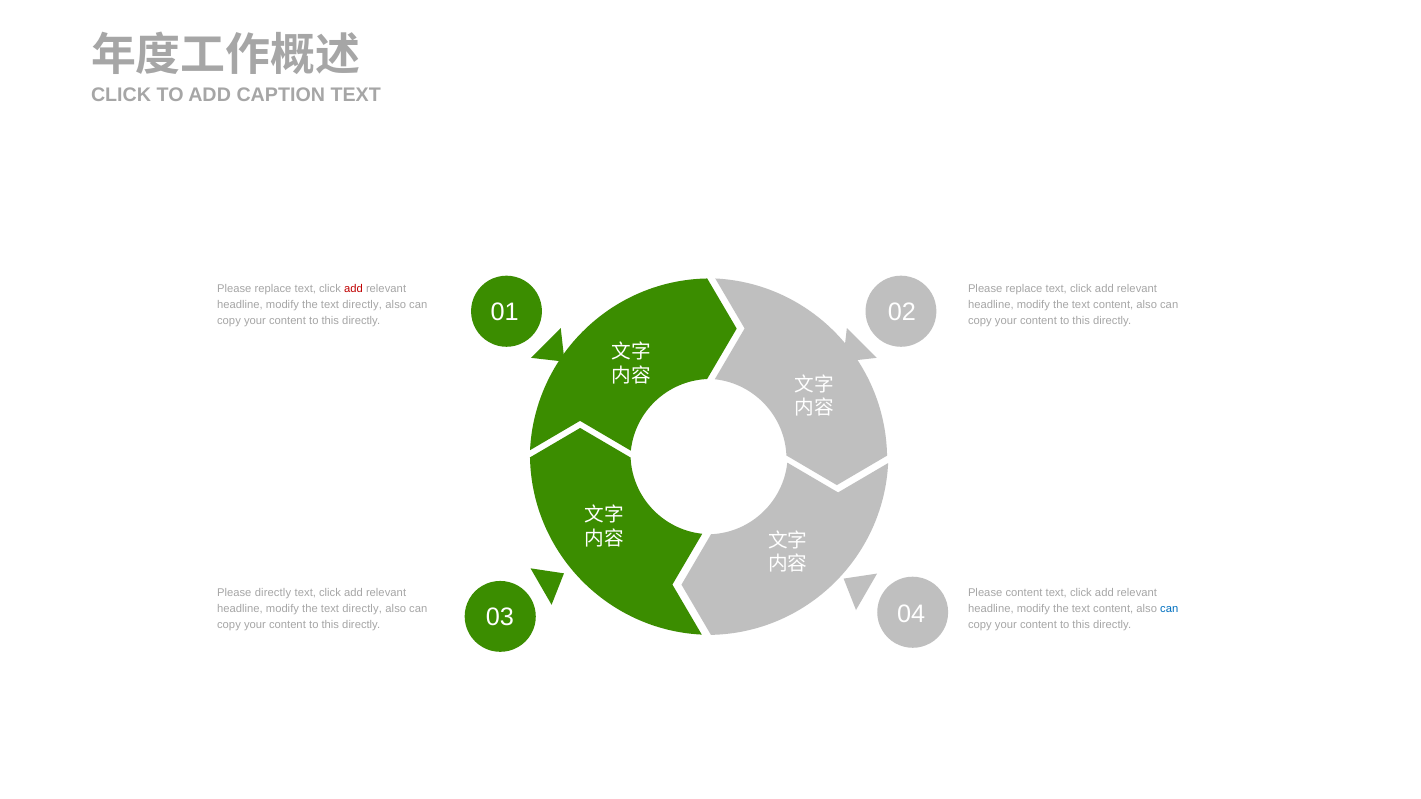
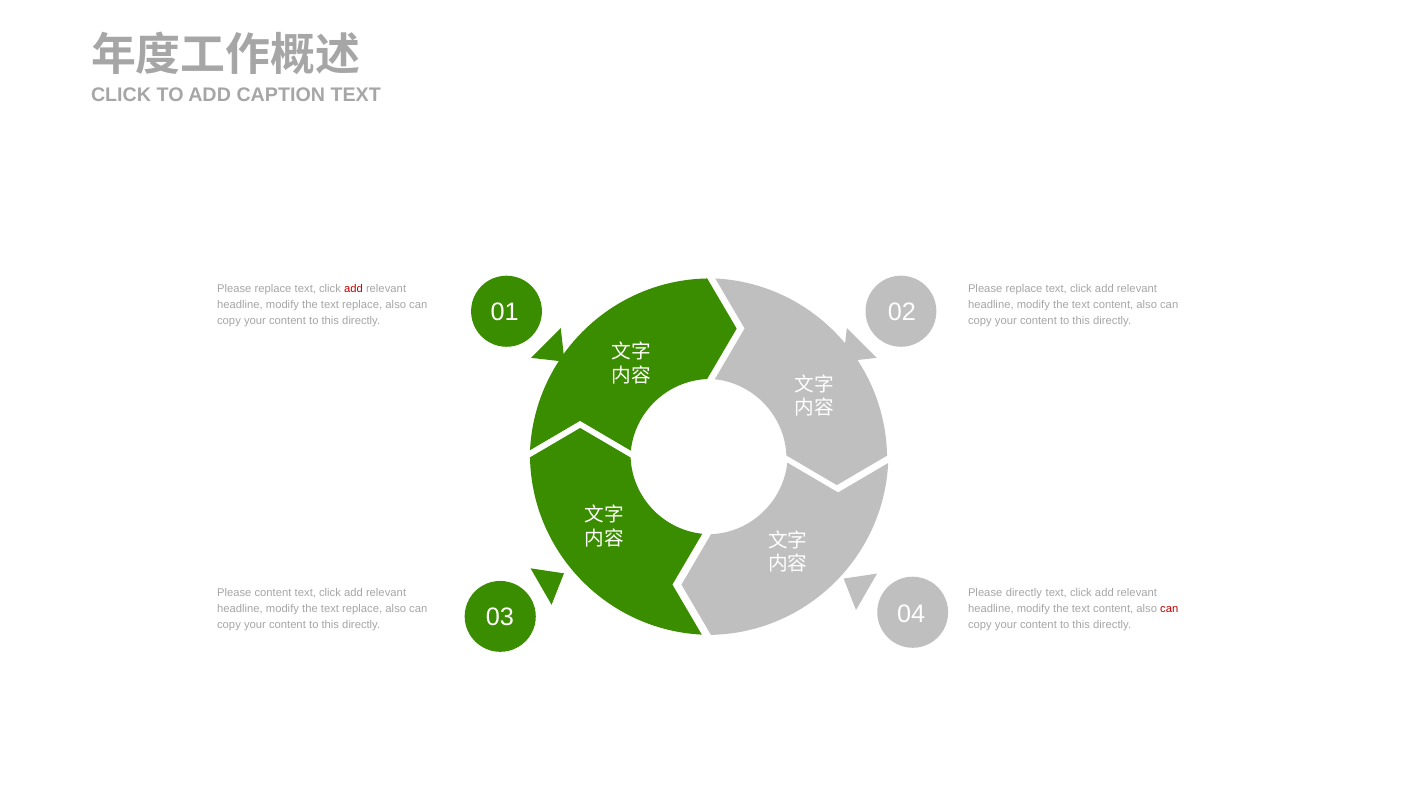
directly at (362, 305): directly -> replace
Please directly: directly -> content
Please content: content -> directly
directly at (362, 609): directly -> replace
can at (1169, 609) colour: blue -> red
